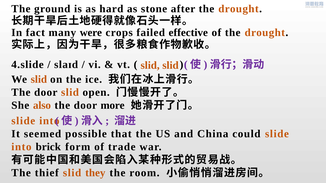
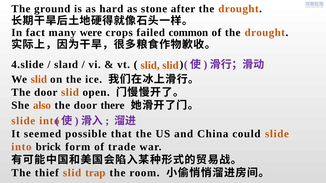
effective: effective -> common
more: more -> there
they: they -> trap
